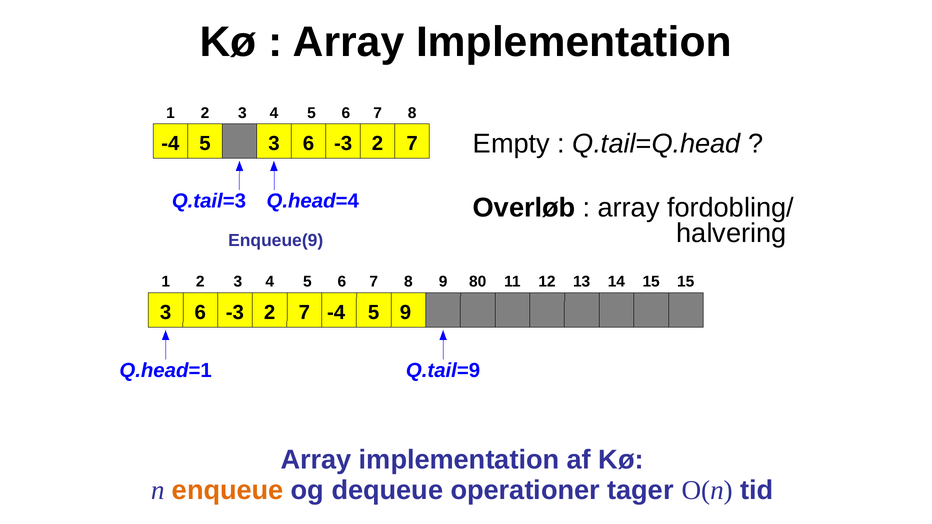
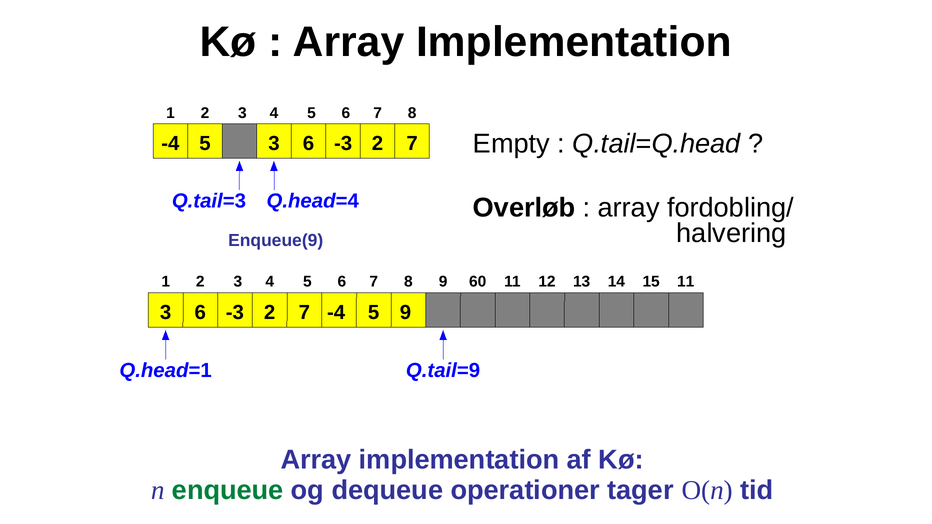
80: 80 -> 60
15 15: 15 -> 11
enqueue colour: orange -> green
